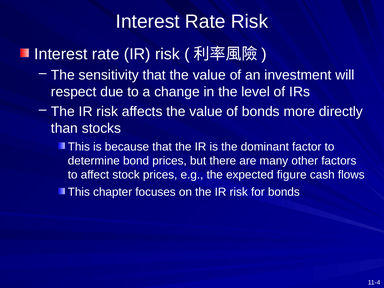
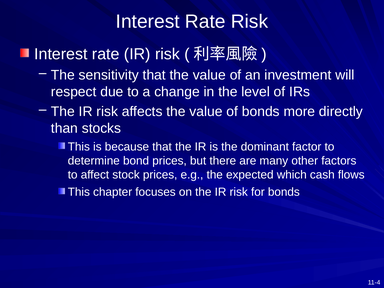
figure: figure -> which
